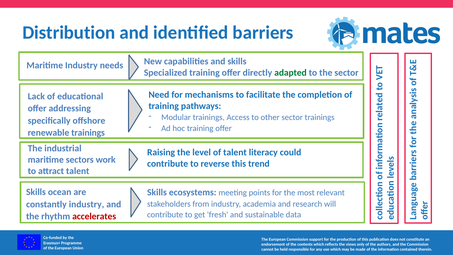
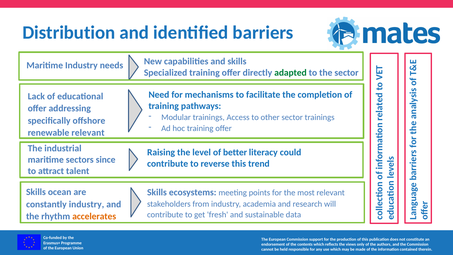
renewable trainings: trainings -> relevant
of talent: talent -> better
work: work -> since
accelerates colour: red -> orange
